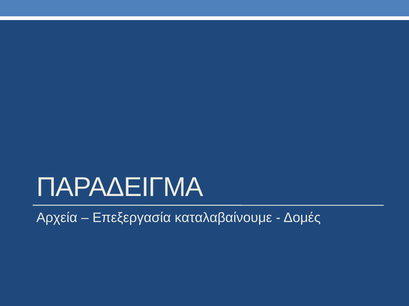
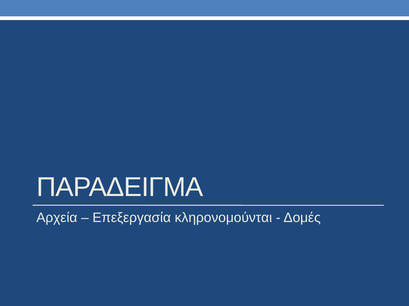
καταλαβαίνουμε: καταλαβαίνουμε -> κληρονομούνται
